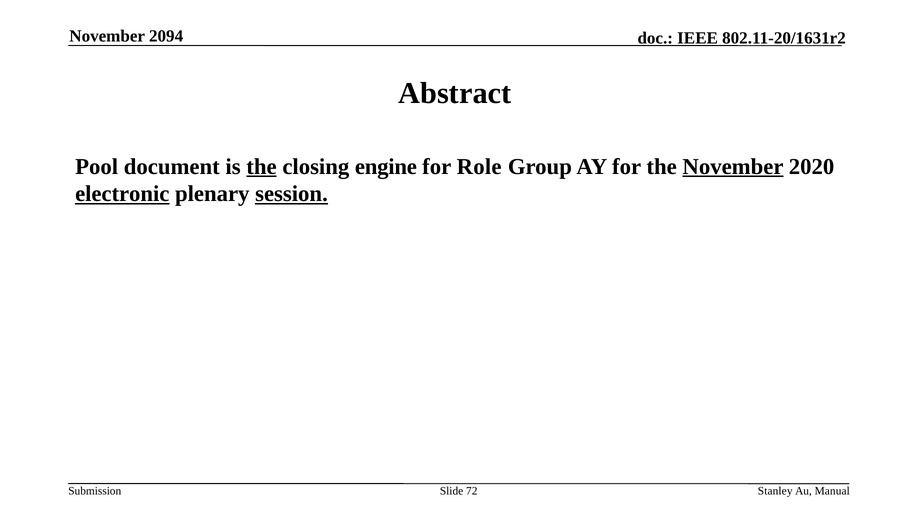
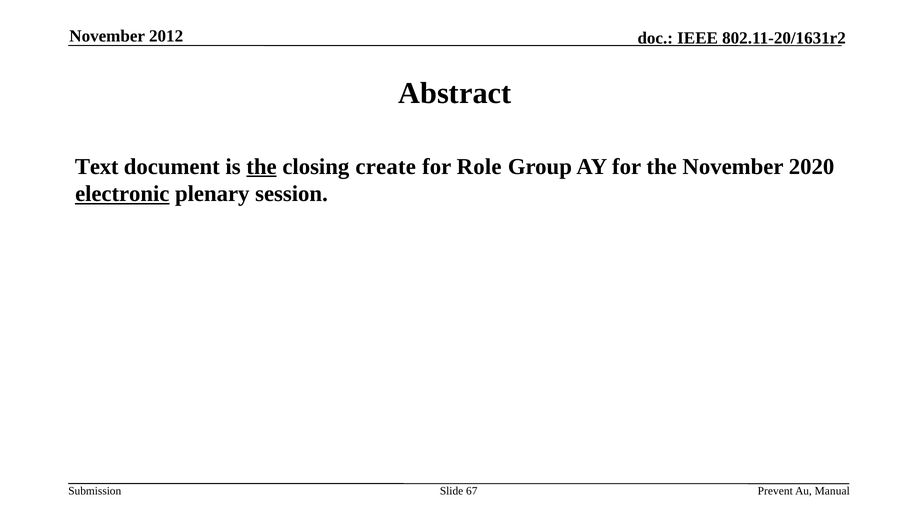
2094: 2094 -> 2012
Pool: Pool -> Text
engine: engine -> create
November at (733, 167) underline: present -> none
session underline: present -> none
72: 72 -> 67
Stanley: Stanley -> Prevent
